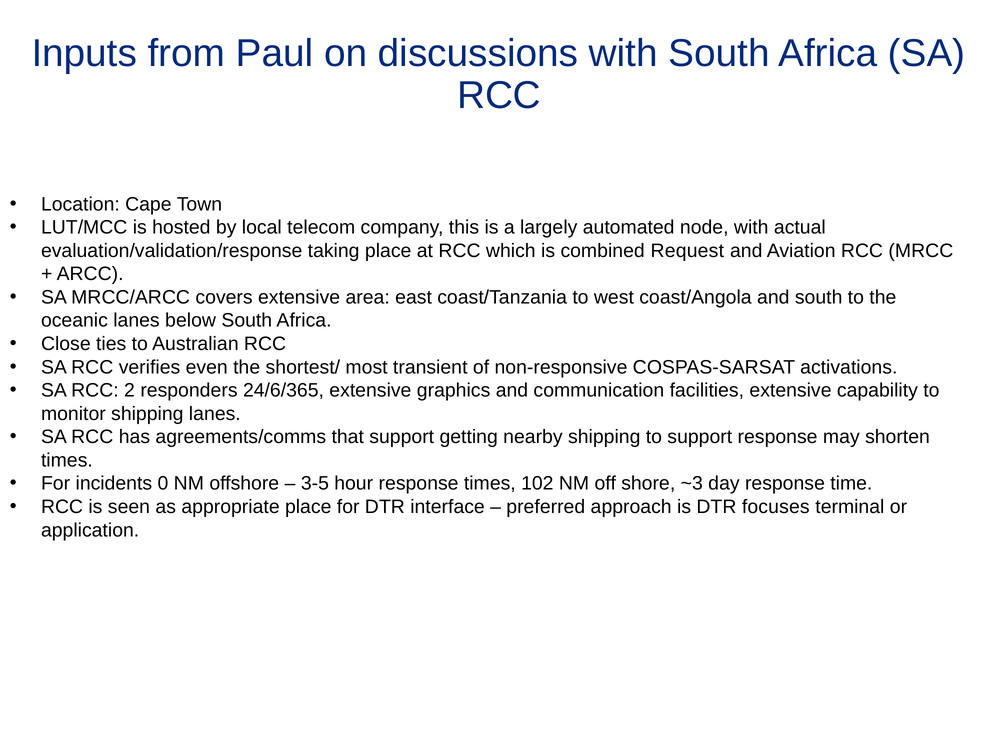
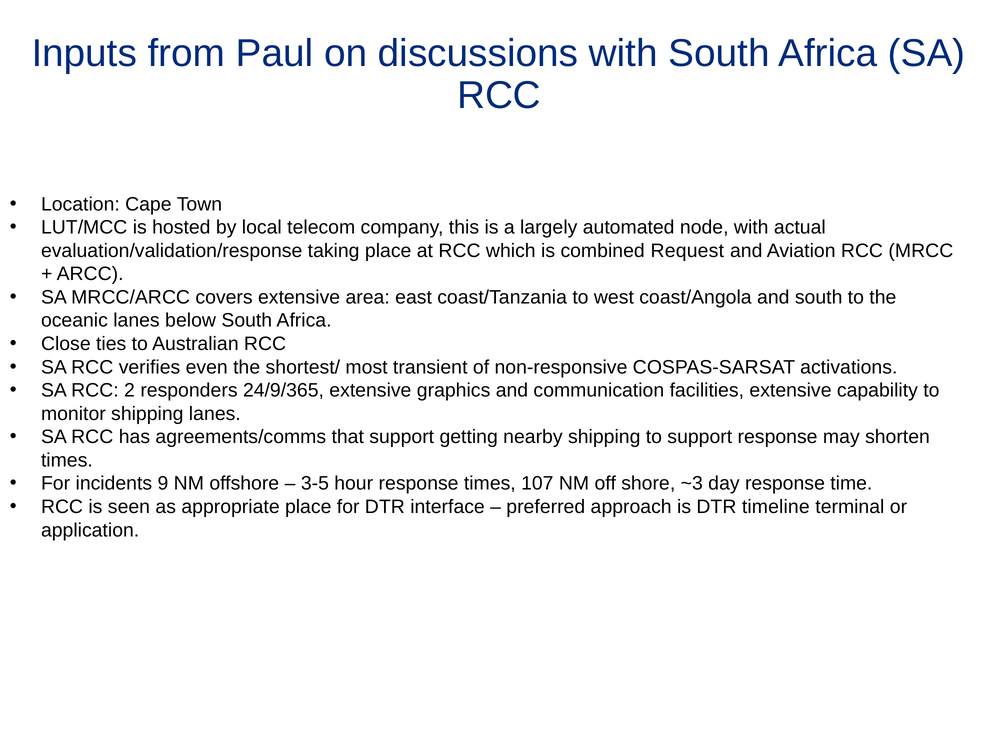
24/6/365: 24/6/365 -> 24/9/365
0: 0 -> 9
102: 102 -> 107
focuses: focuses -> timeline
